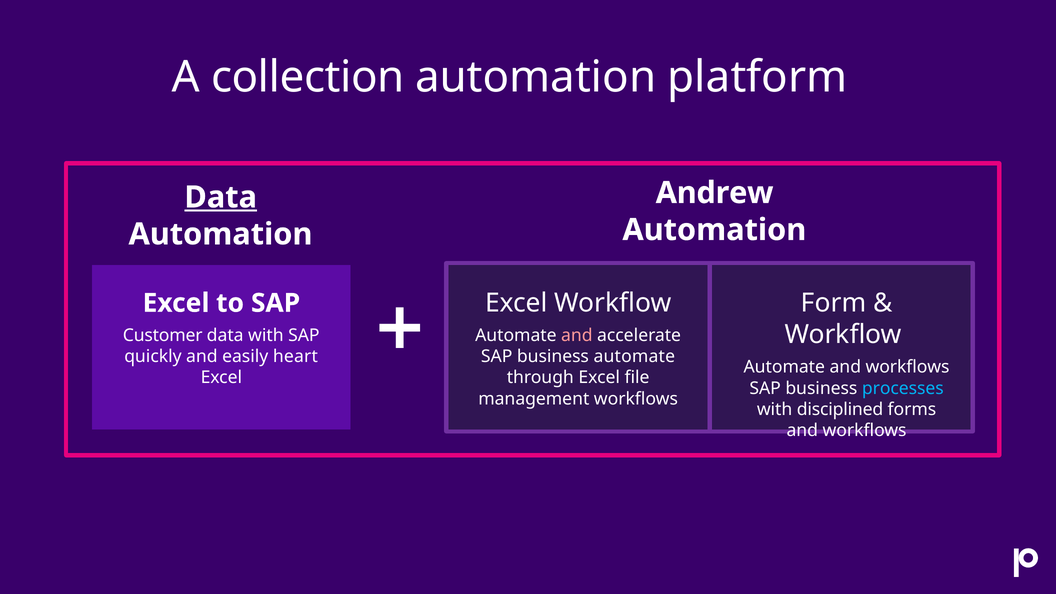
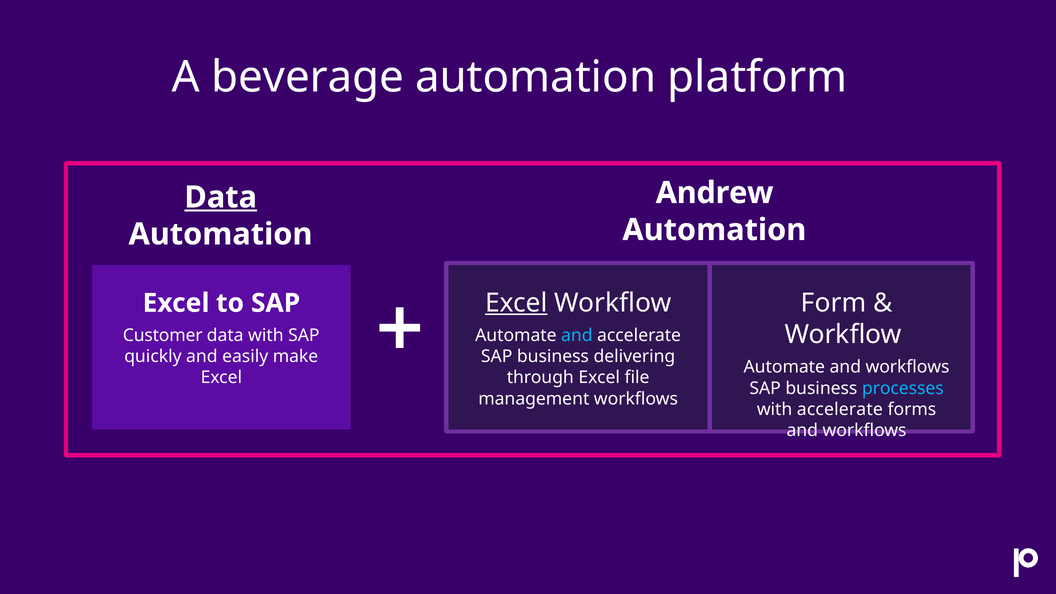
collection: collection -> beverage
Excel at (516, 303) underline: none -> present
and at (577, 335) colour: pink -> light blue
heart: heart -> make
business automate: automate -> delivering
with disciplined: disciplined -> accelerate
